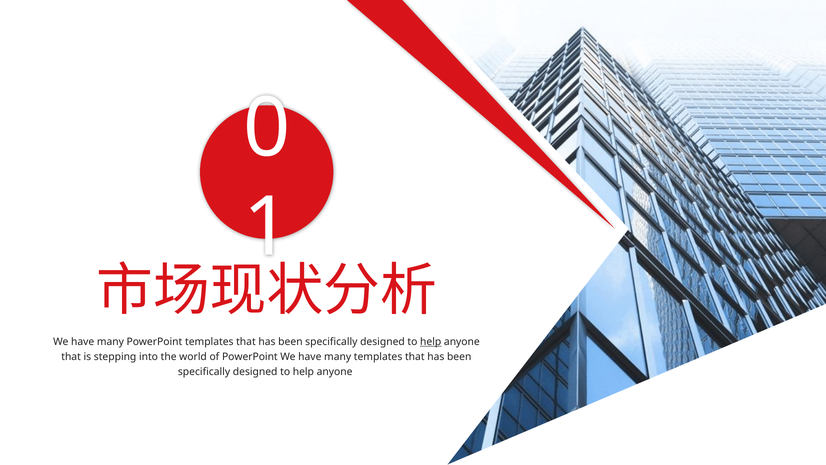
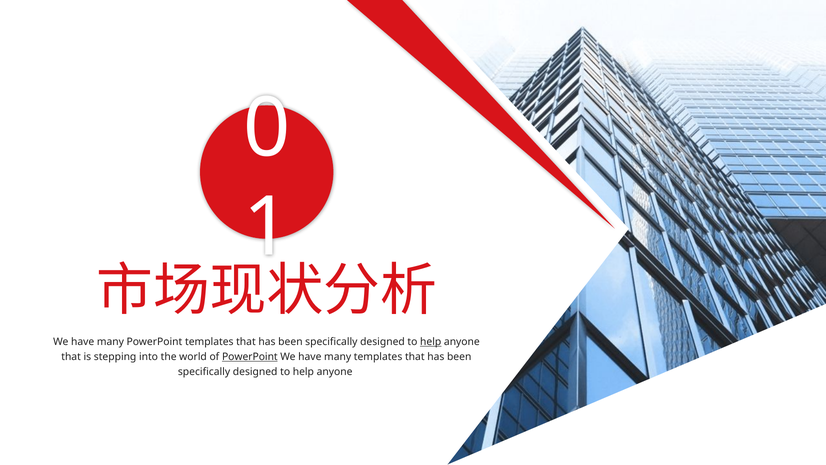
PowerPoint at (250, 356) underline: none -> present
